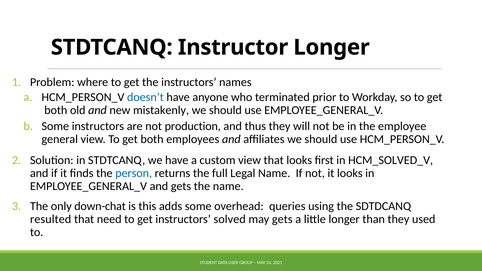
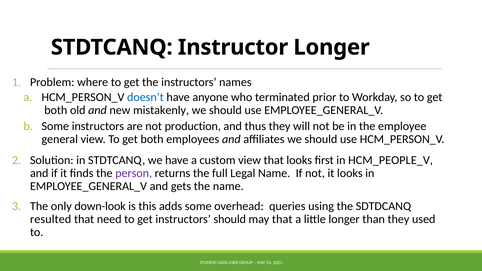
HCM_SOLVED_V: HCM_SOLVED_V -> HCM_PEOPLE_V
person colour: blue -> purple
down-chat: down-chat -> down-look
instructors solved: solved -> should
may gets: gets -> that
